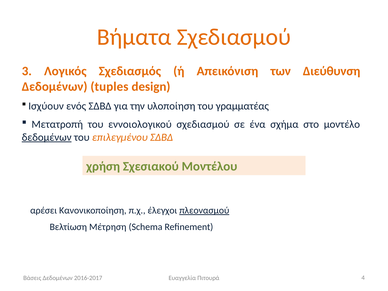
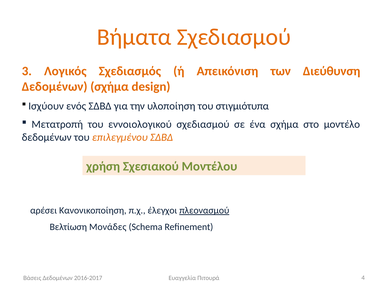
Δεδομένων tuples: tuples -> σχήμα
γραμματέας: γραμματέας -> στιγμιότυπα
δεδομένων at (47, 137) underline: present -> none
Μέτρηση: Μέτρηση -> Μονάδες
